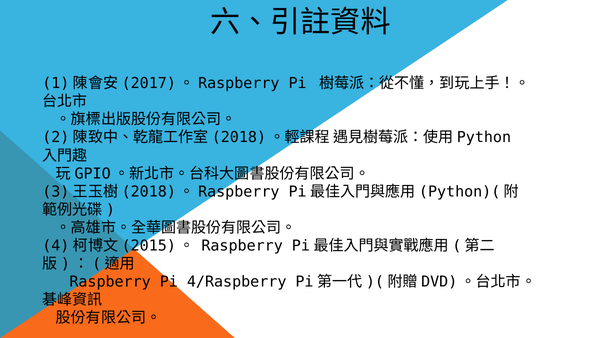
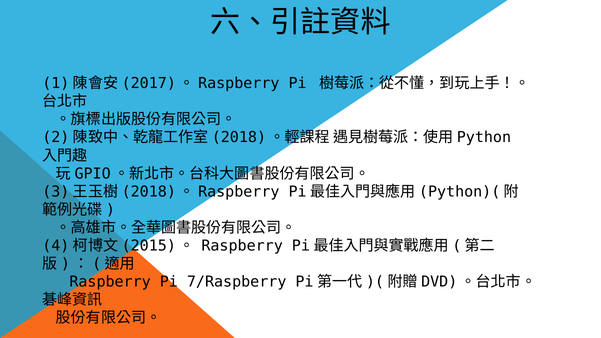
4/Raspberry: 4/Raspberry -> 7/Raspberry
